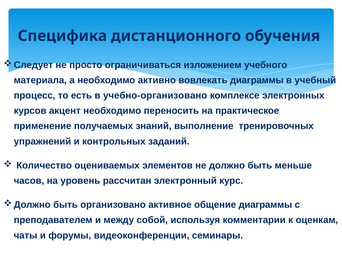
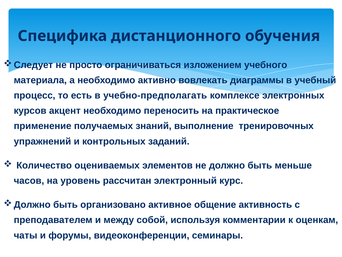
учебно-организовано: учебно-организовано -> учебно-предполагать
общение диаграммы: диаграммы -> активность
